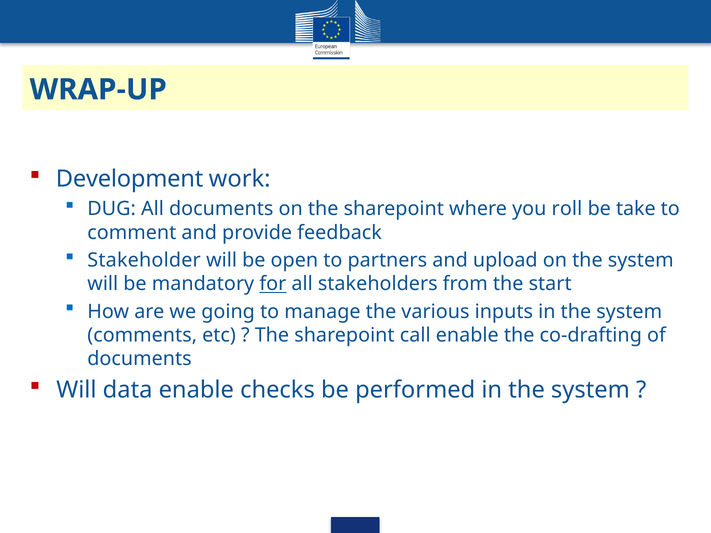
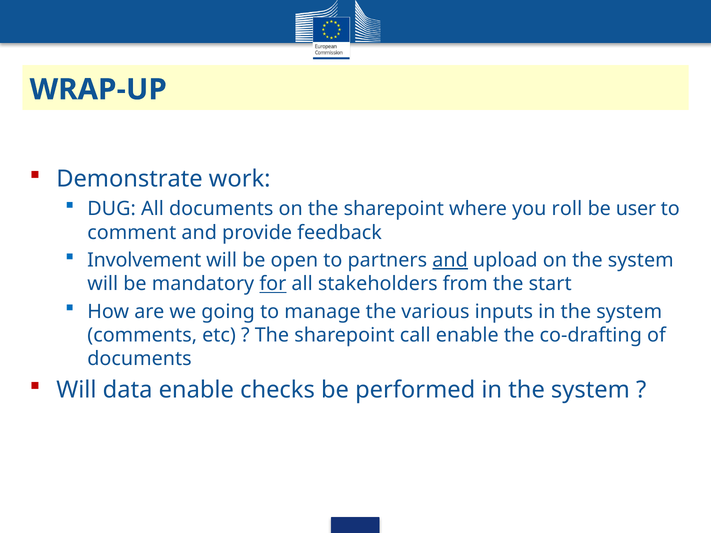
Development: Development -> Demonstrate
take: take -> user
Stakeholder: Stakeholder -> Involvement
and at (450, 260) underline: none -> present
